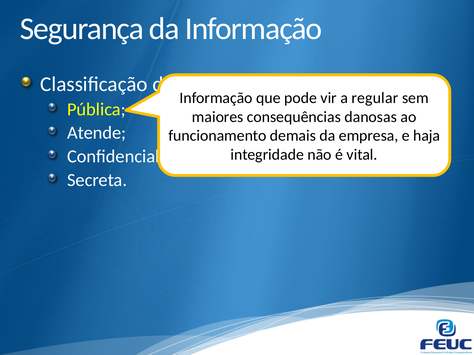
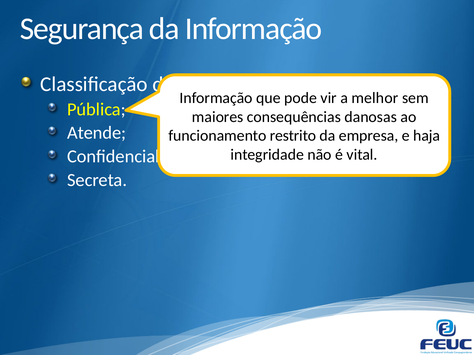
regular: regular -> melhor
demais: demais -> restrito
